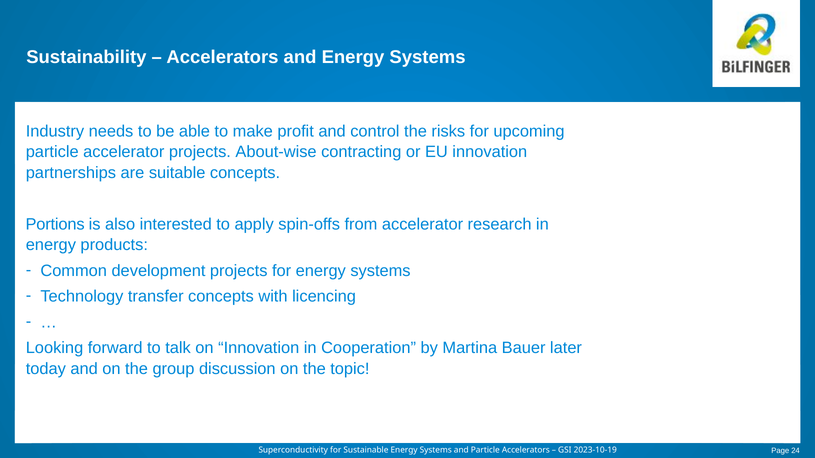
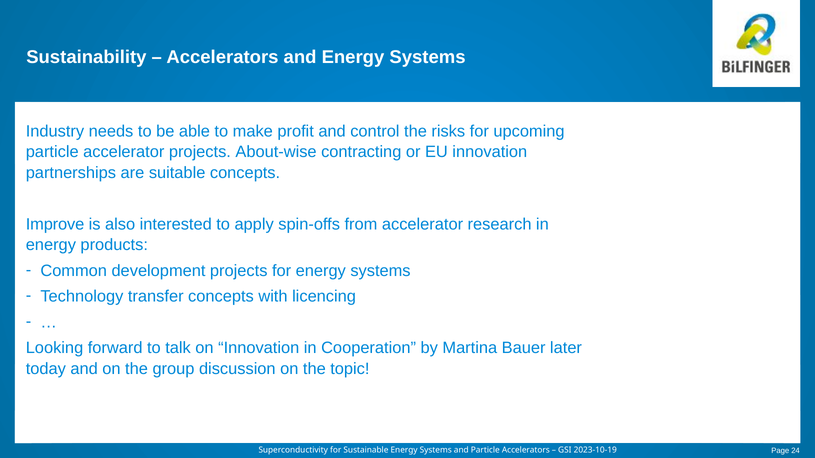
Portions: Portions -> Improve
